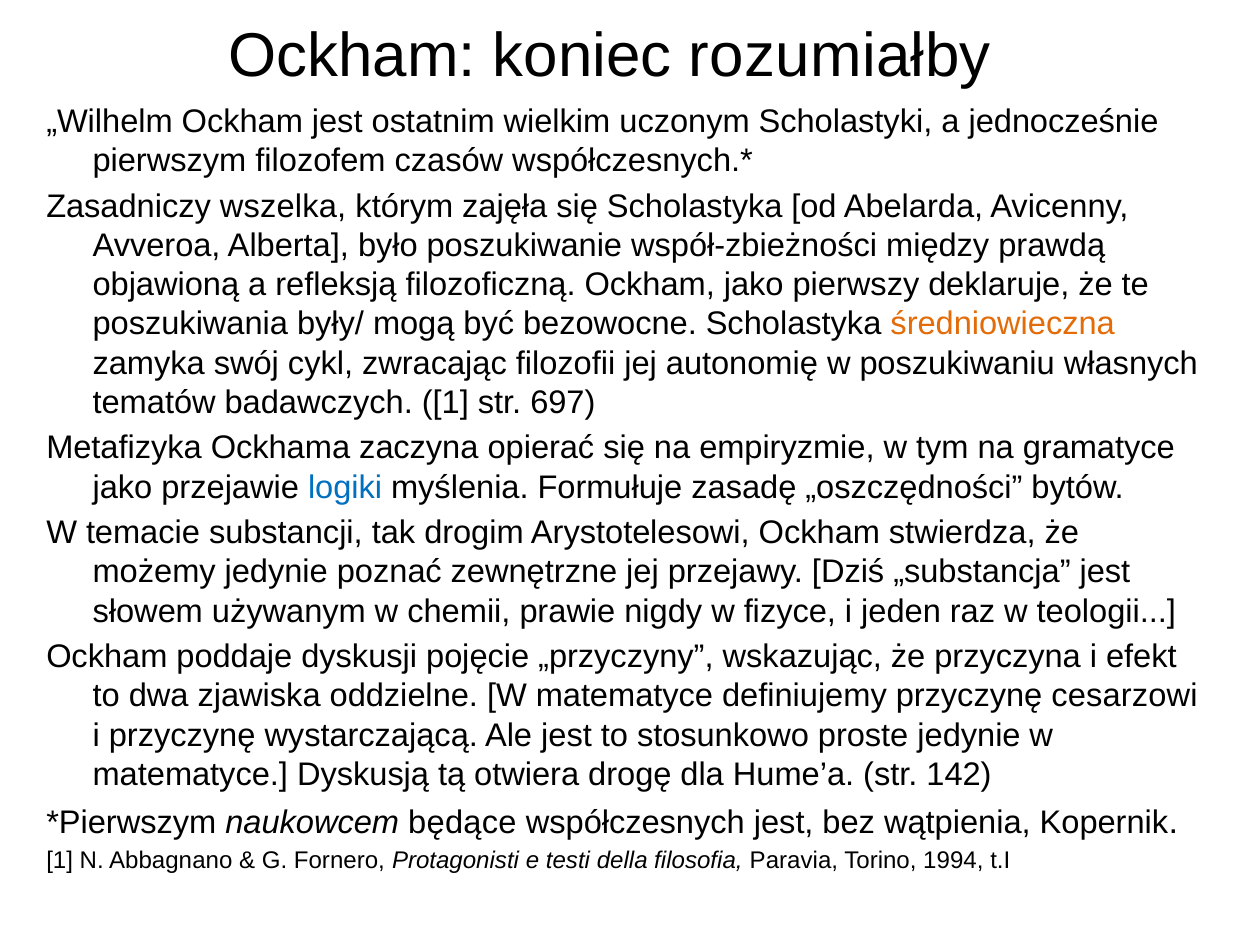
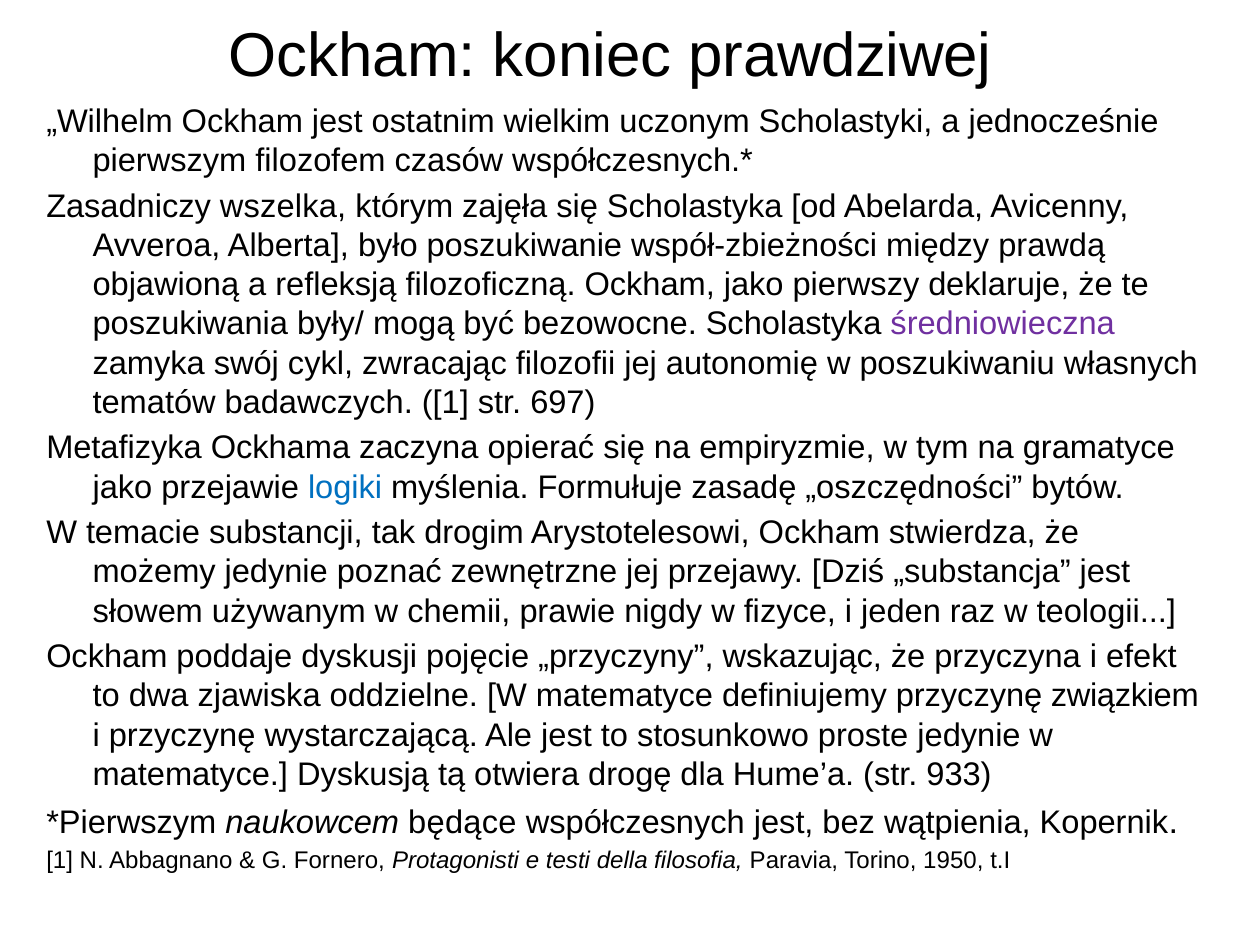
rozumiałby: rozumiałby -> prawdziwej
średniowieczna colour: orange -> purple
cesarzowi: cesarzowi -> związkiem
142: 142 -> 933
1994: 1994 -> 1950
